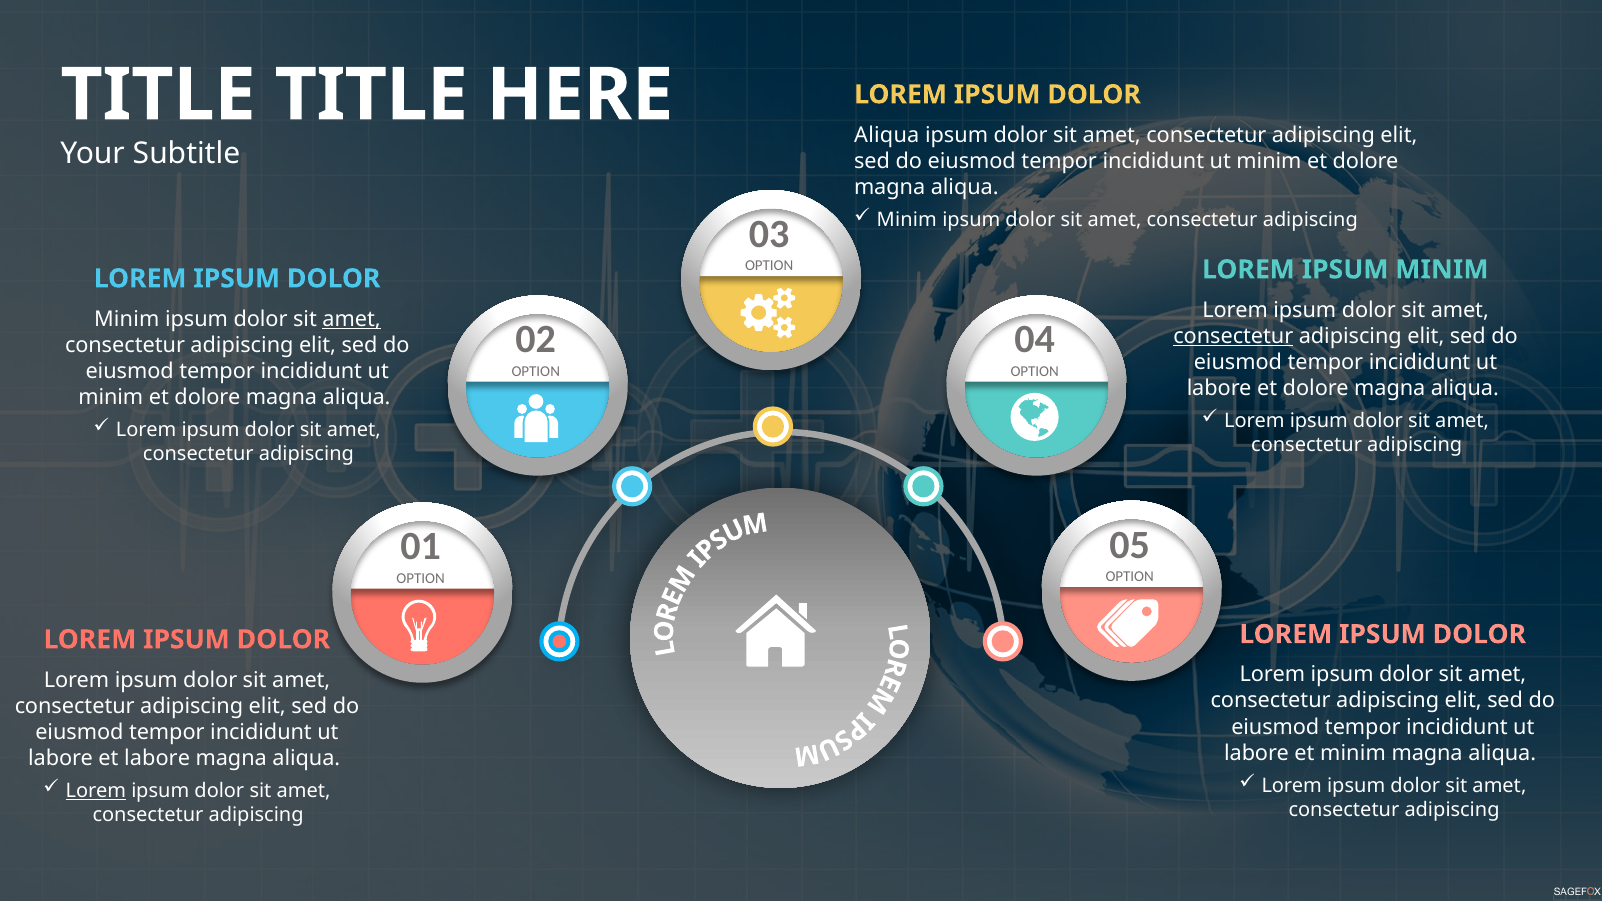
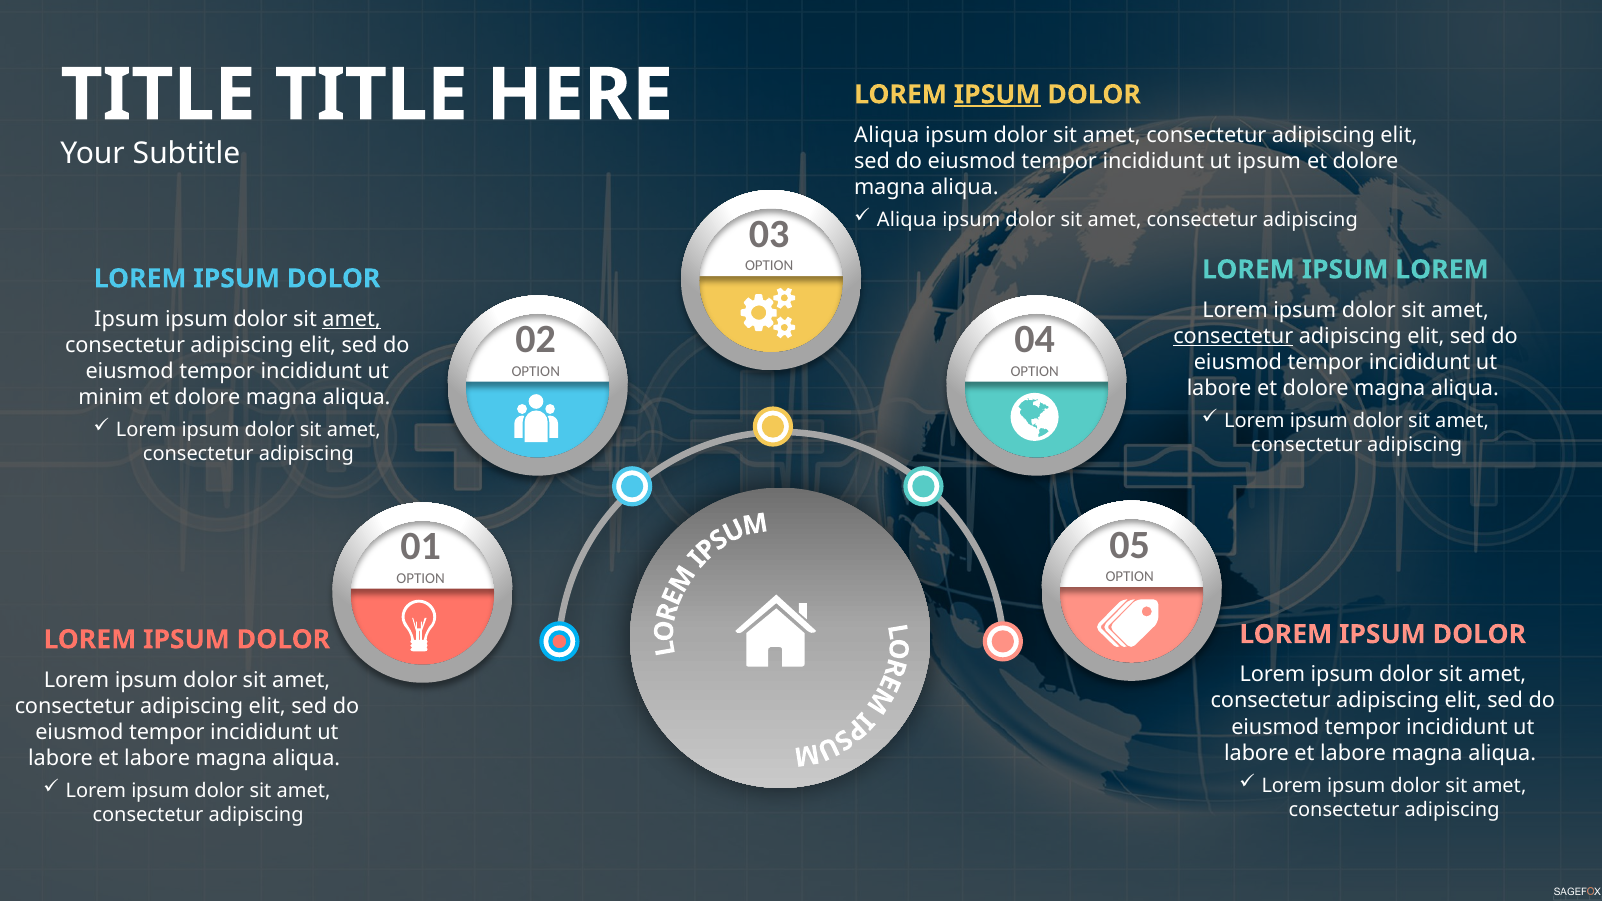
IPSUM at (997, 95) underline: none -> present
minim at (1269, 161): minim -> ipsum
Minim at (907, 220): Minim -> Aliqua
IPSUM MINIM: MINIM -> LOREM
Minim at (127, 319): Minim -> Ipsum
minim at (1353, 753): minim -> labore
Lorem at (96, 791) underline: present -> none
